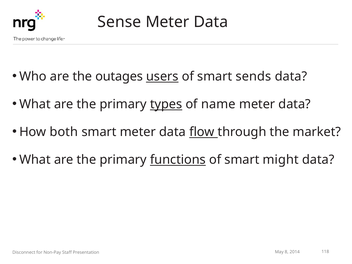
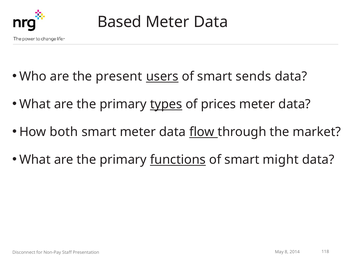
Sense: Sense -> Based
outages: outages -> present
name: name -> prices
